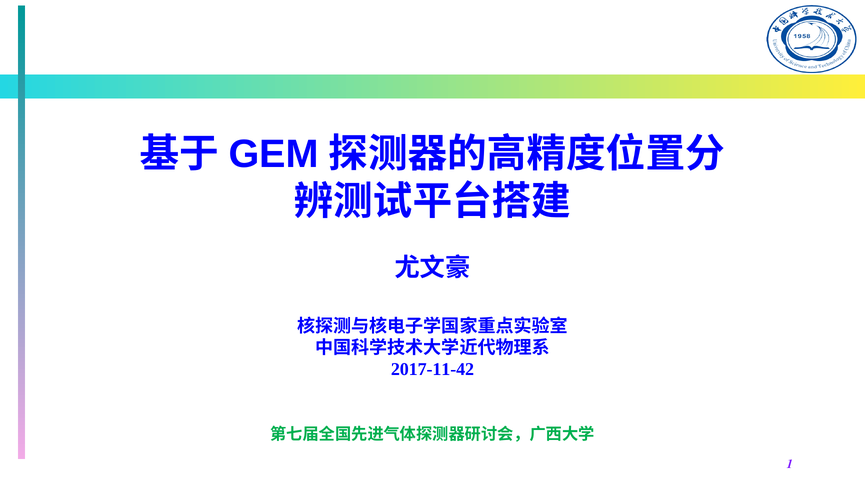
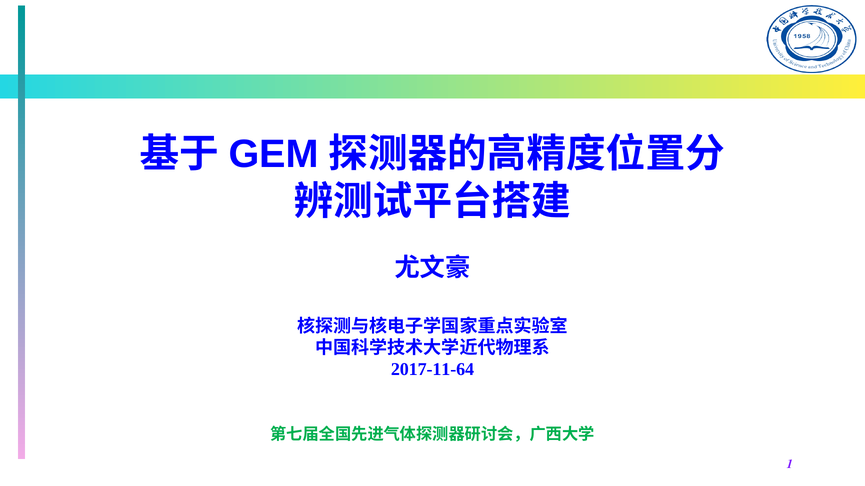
2017-11-42: 2017-11-42 -> 2017-11-64
